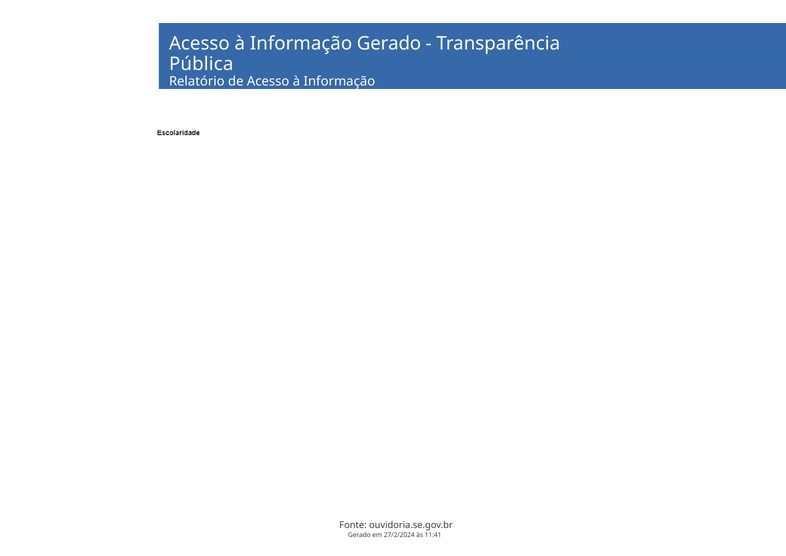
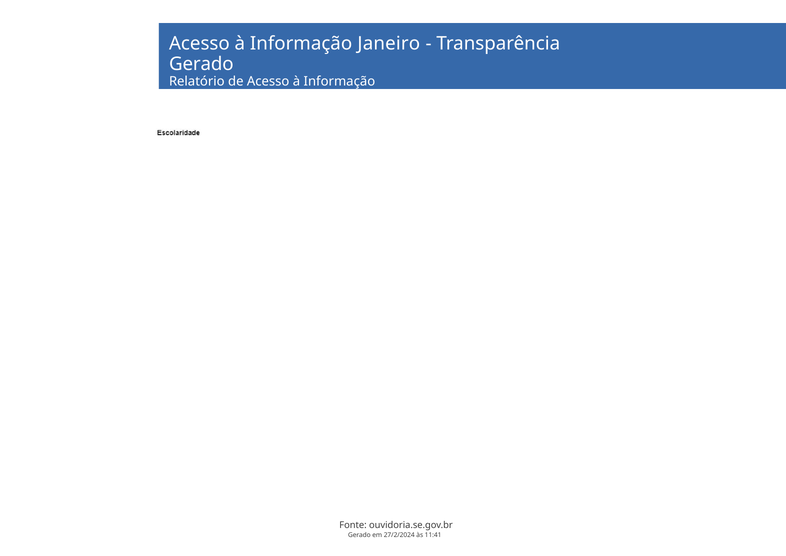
Informação Gerado: Gerado -> Janeiro
Pública at (201, 64): Pública -> Gerado
